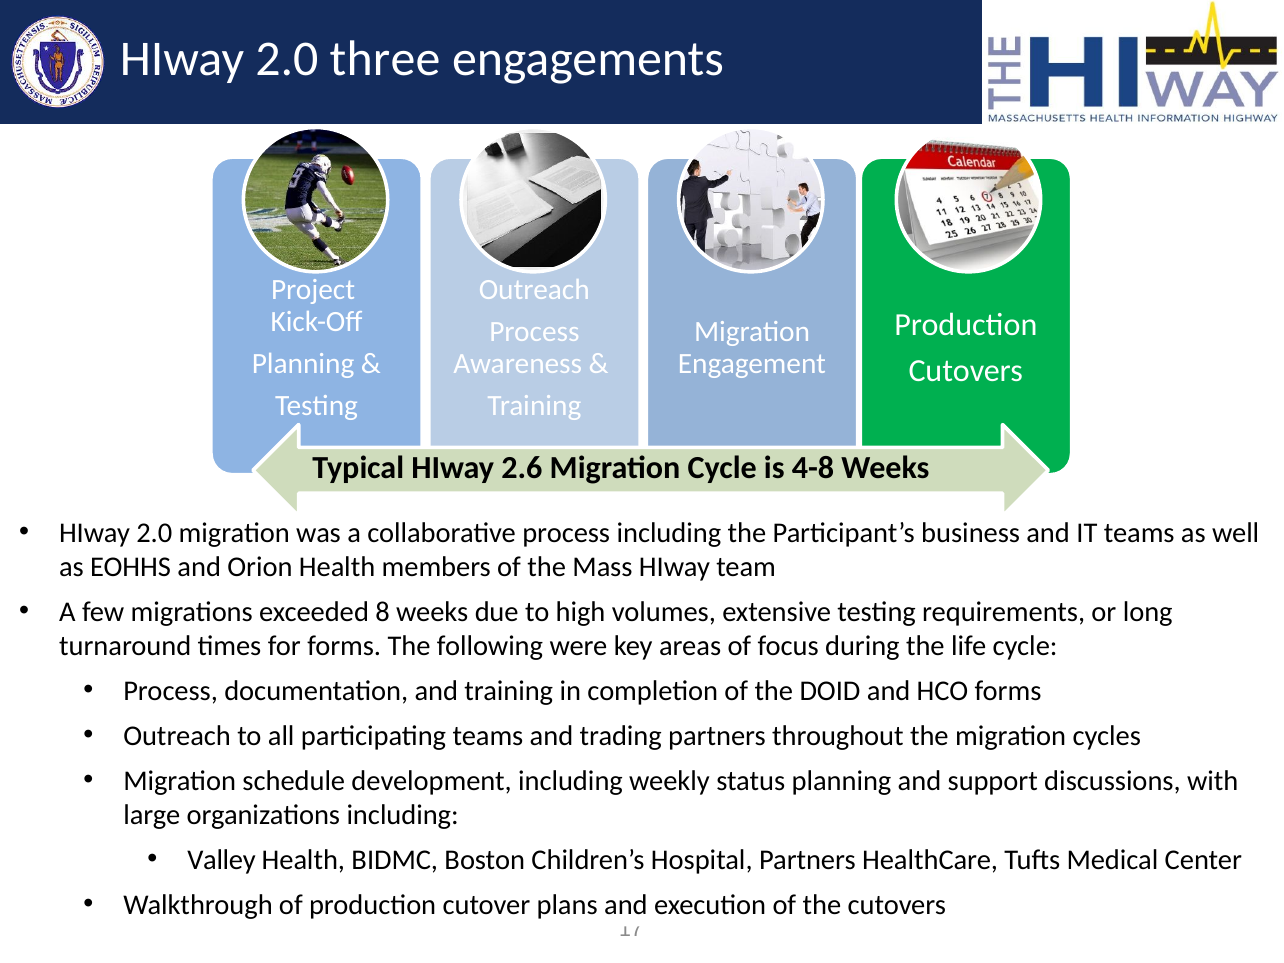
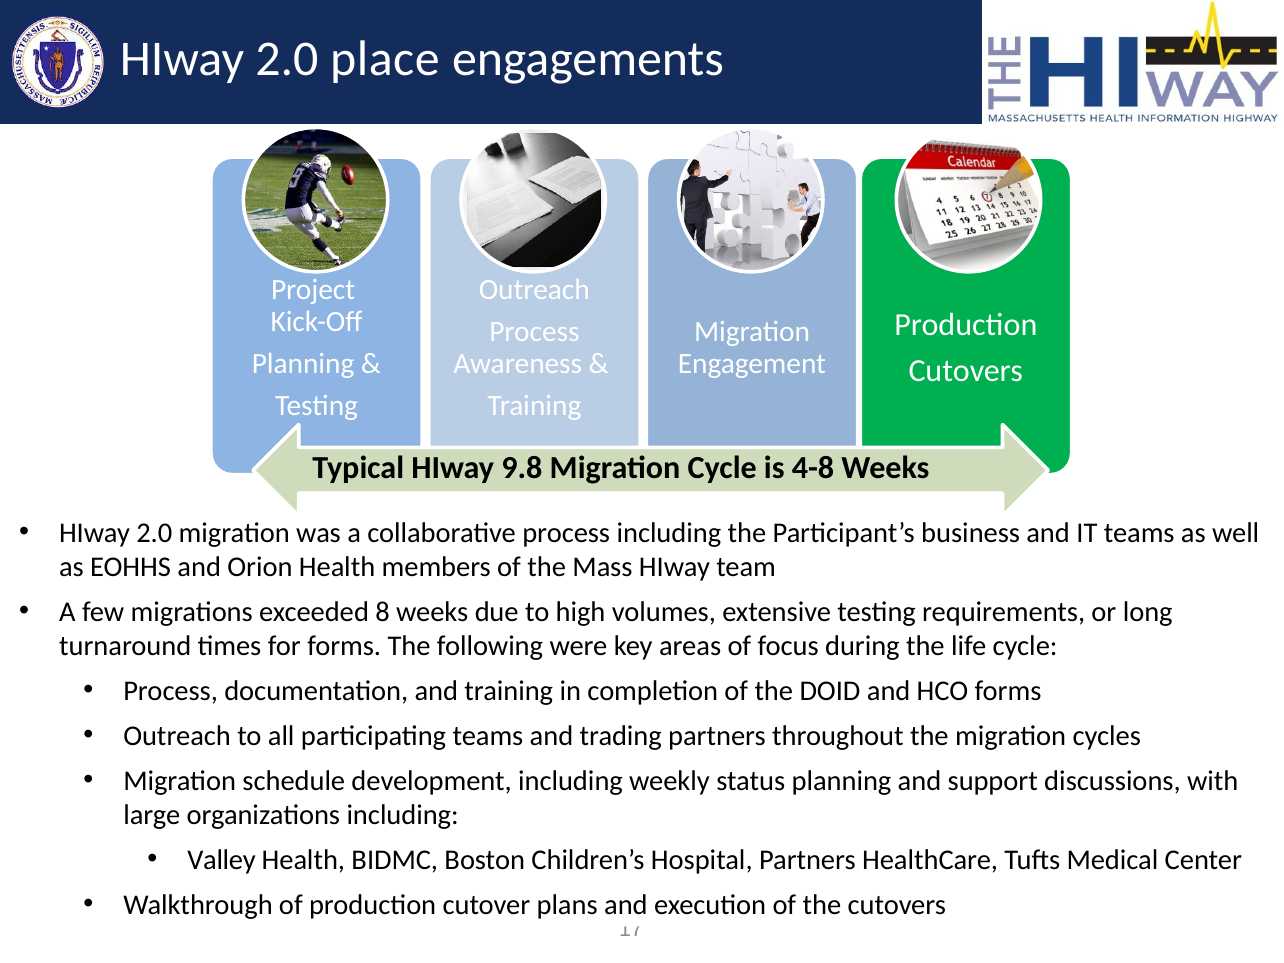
three: three -> place
2.6: 2.6 -> 9.8
